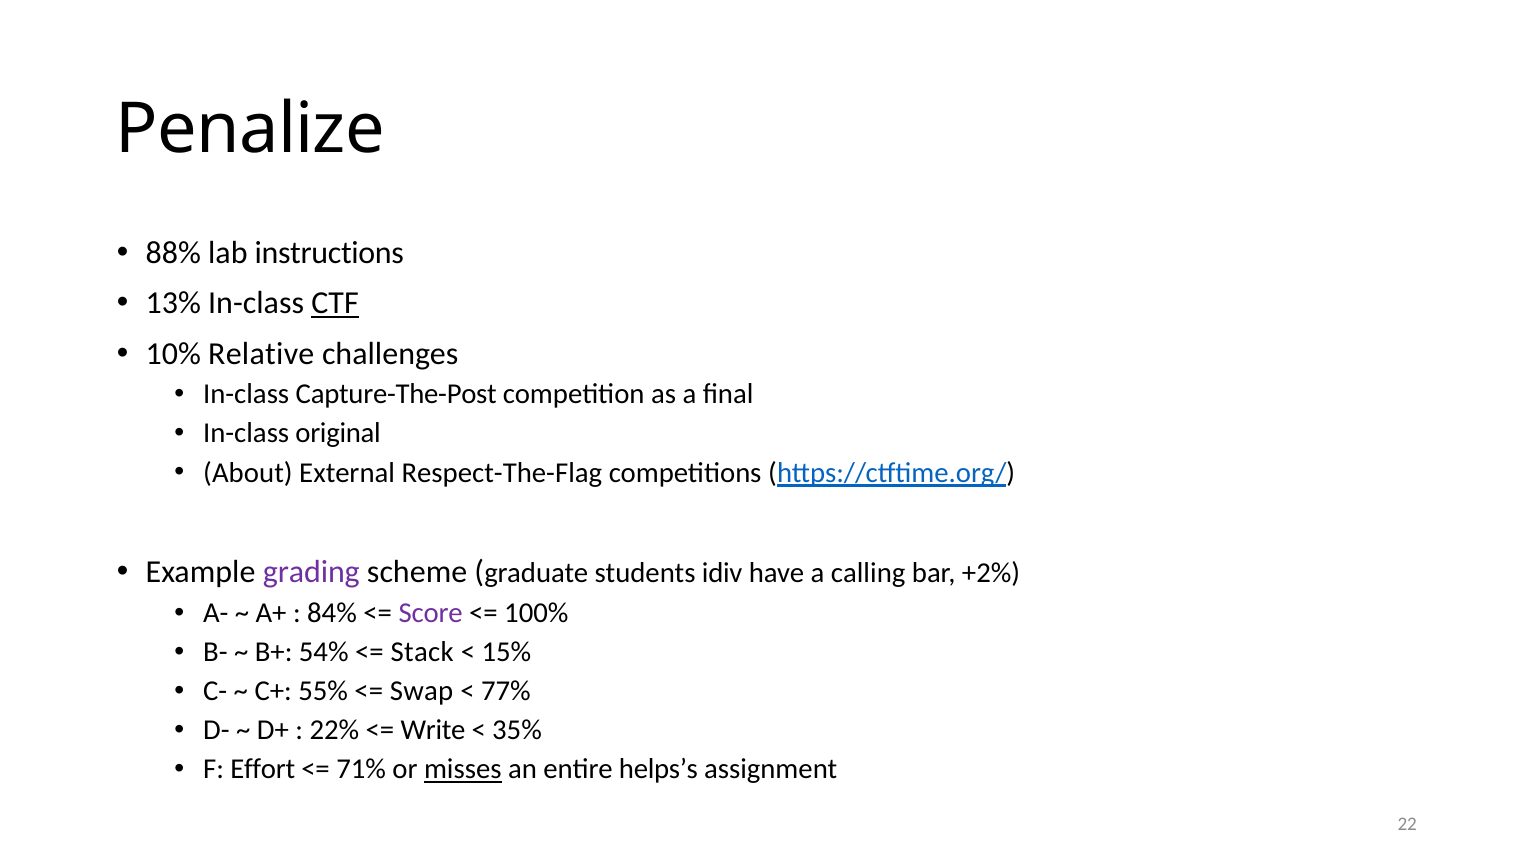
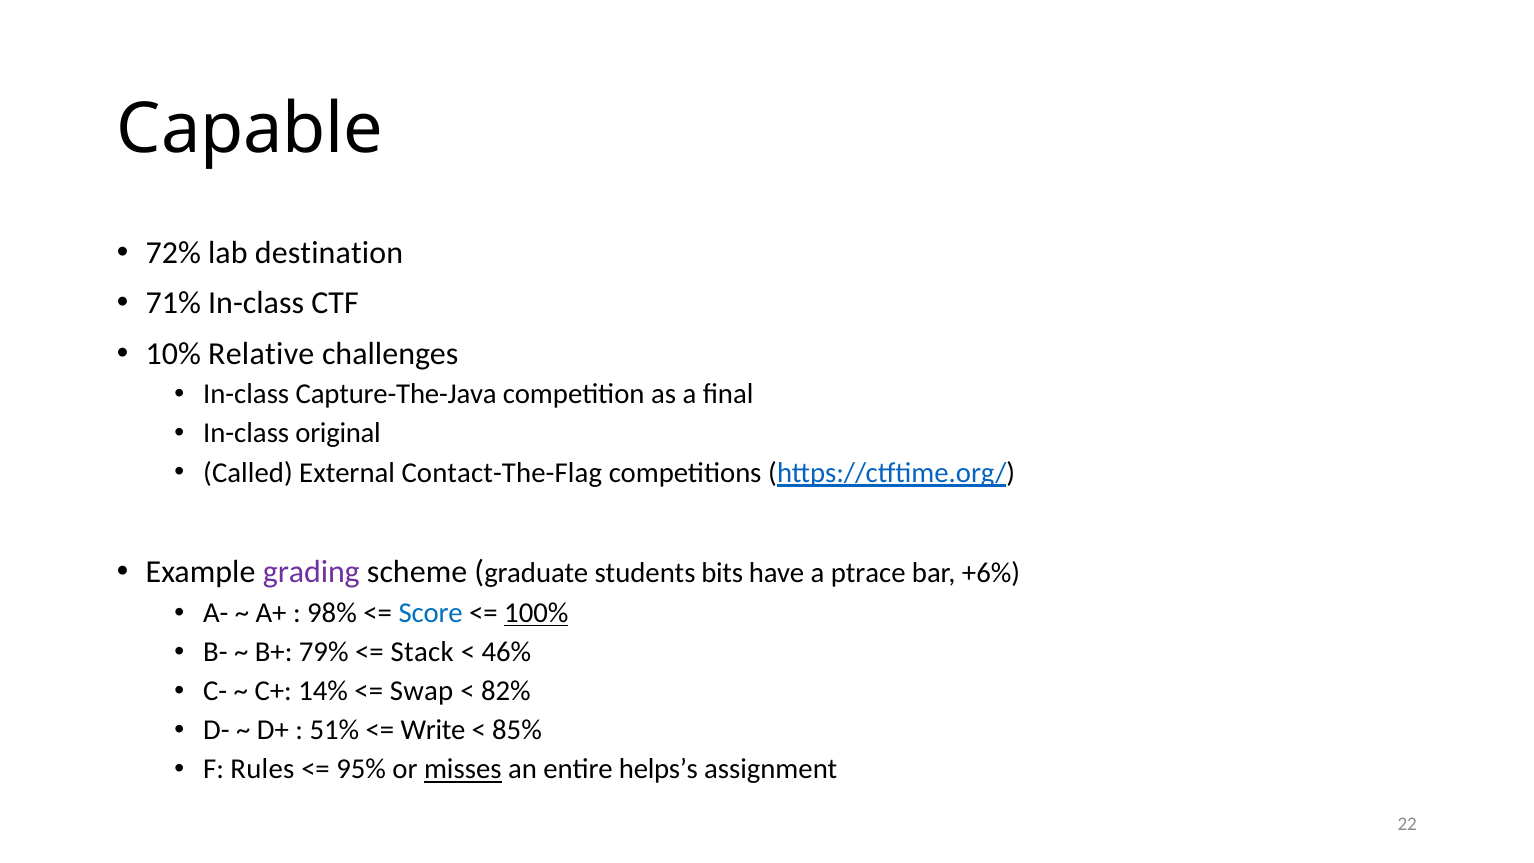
Penalize: Penalize -> Capable
88%: 88% -> 72%
instructions: instructions -> destination
13%: 13% -> 71%
CTF underline: present -> none
Capture-The-Post: Capture-The-Post -> Capture-The-Java
About: About -> Called
Respect-The-Flag: Respect-The-Flag -> Contact-The-Flag
idiv: idiv -> bits
calling: calling -> ptrace
+2%: +2% -> +6%
84%: 84% -> 98%
Score colour: purple -> blue
100% underline: none -> present
54%: 54% -> 79%
15%: 15% -> 46%
55%: 55% -> 14%
77%: 77% -> 82%
22%: 22% -> 51%
35%: 35% -> 85%
Effort: Effort -> Rules
71%: 71% -> 95%
